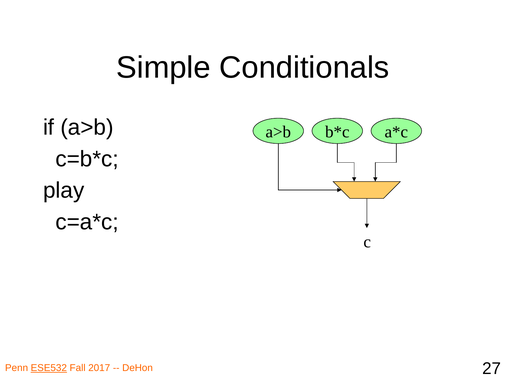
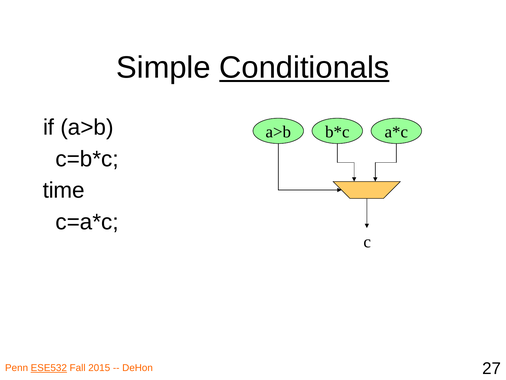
Conditionals underline: none -> present
play: play -> time
2017: 2017 -> 2015
